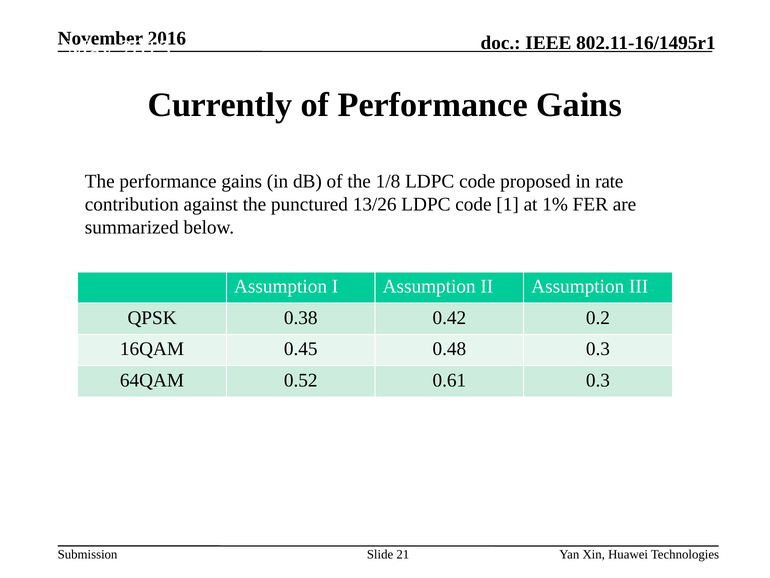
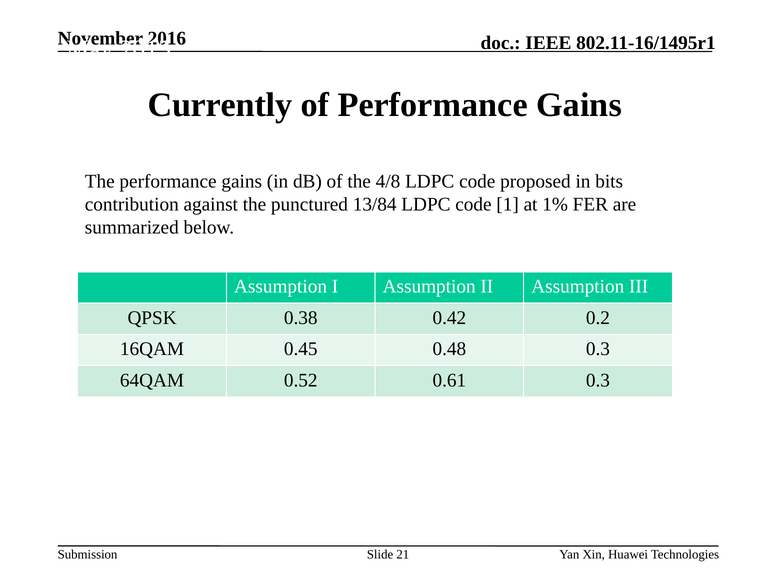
1/8: 1/8 -> 4/8
rate: rate -> bits
13/26: 13/26 -> 13/84
